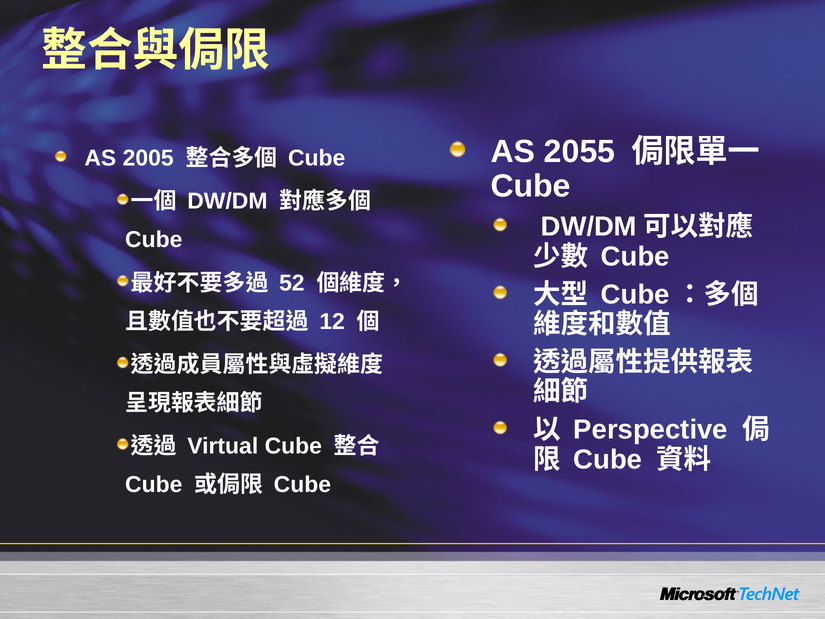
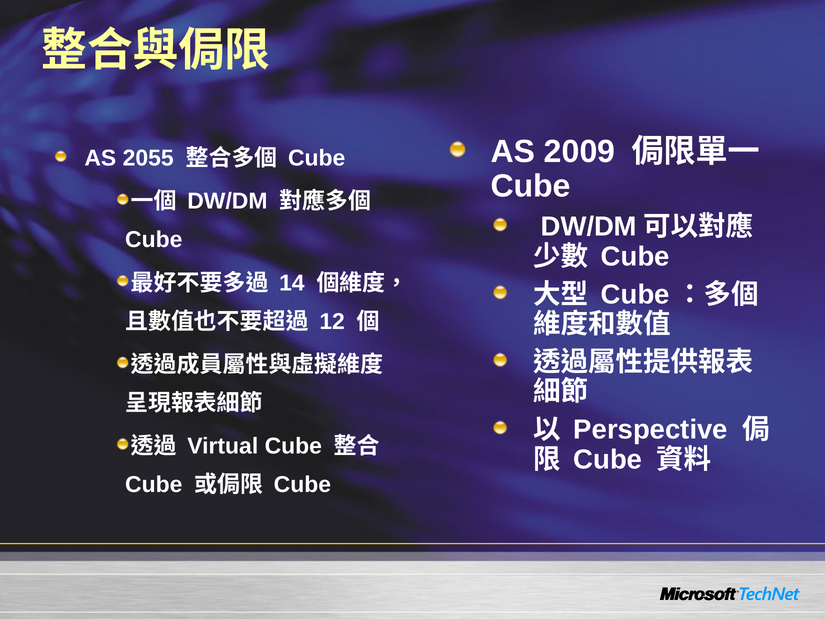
2055: 2055 -> 2009
2005: 2005 -> 2055
52: 52 -> 14
